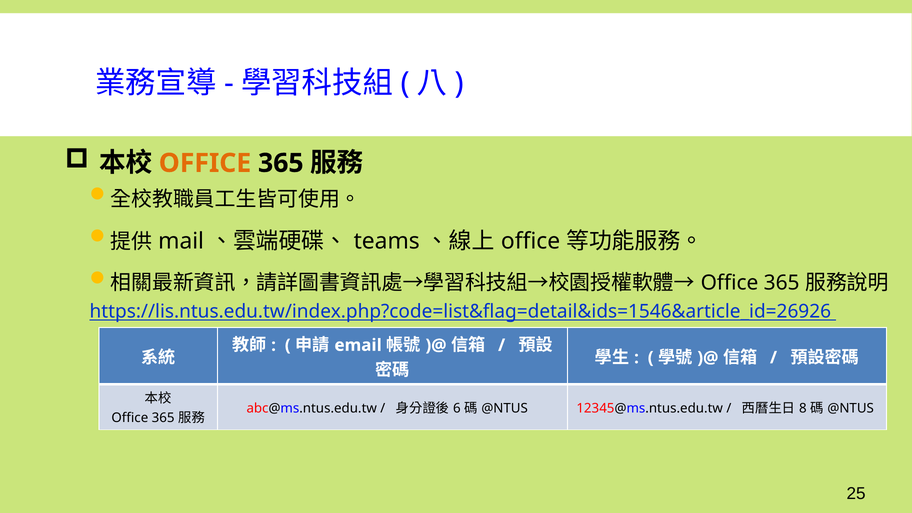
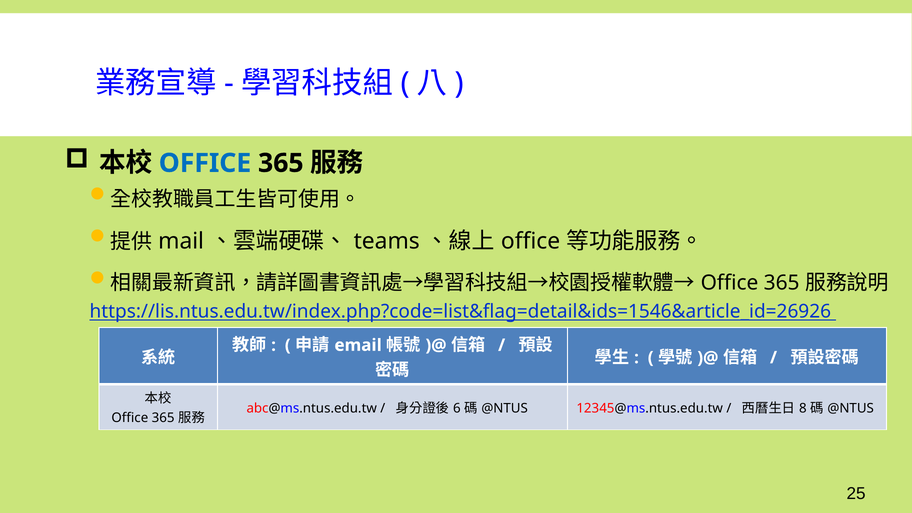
OFFICE at (205, 163) colour: orange -> blue
